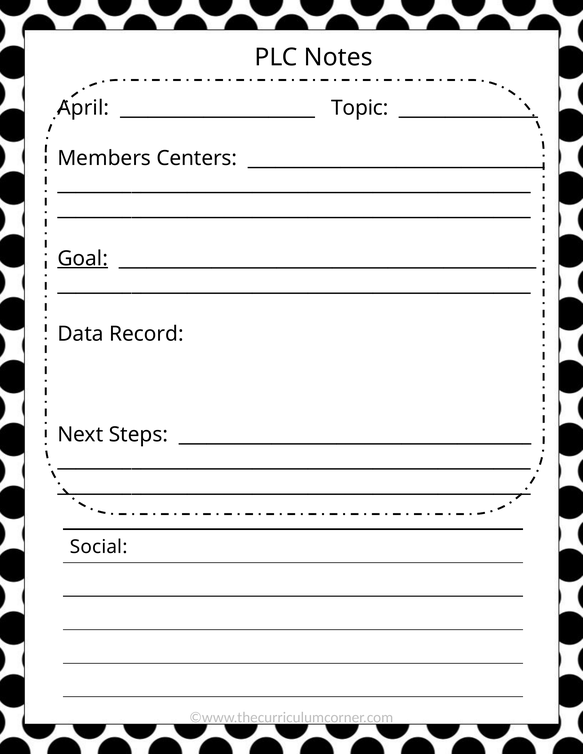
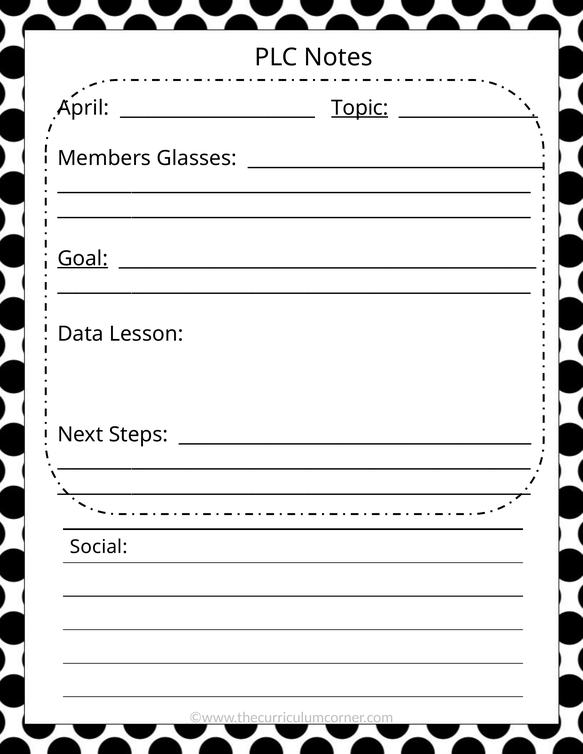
Topic underline: none -> present
Centers: Centers -> Glasses
Record: Record -> Lesson
